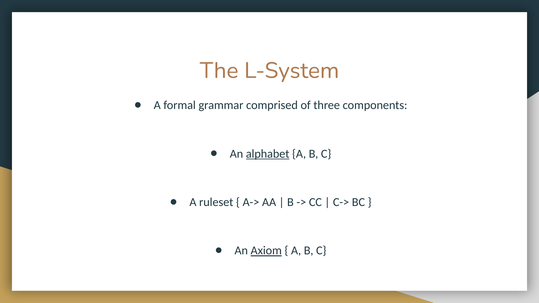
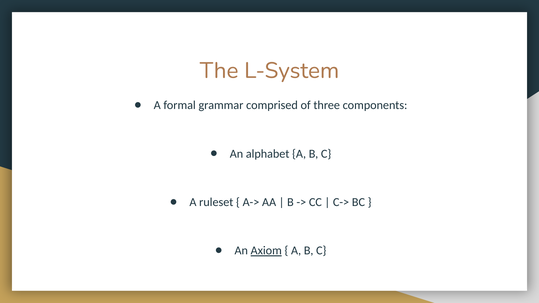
alphabet underline: present -> none
